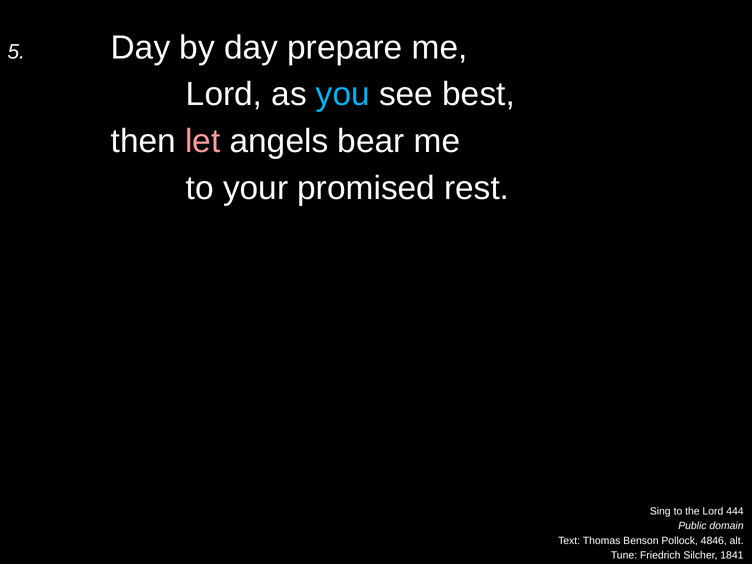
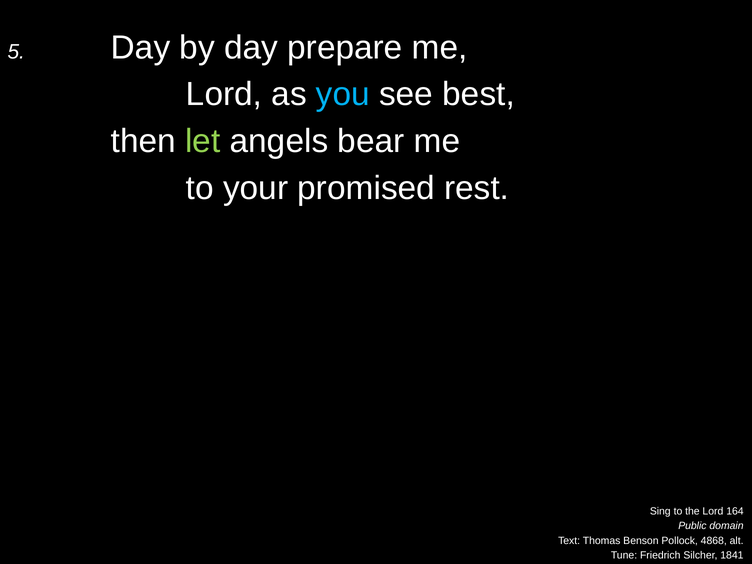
let colour: pink -> light green
444: 444 -> 164
4846: 4846 -> 4868
